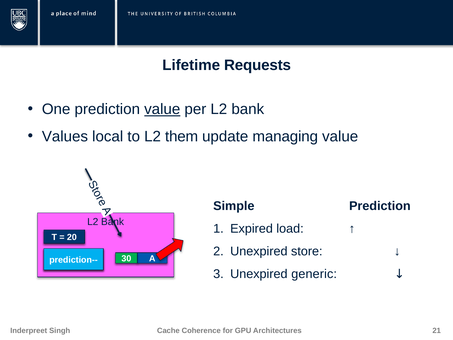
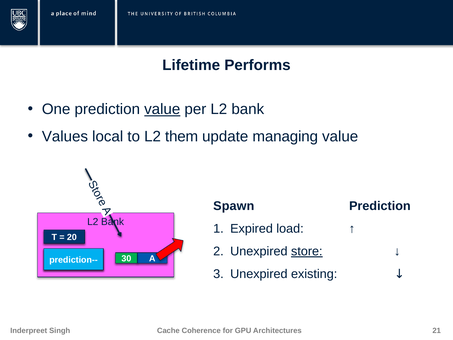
Requests: Requests -> Performs
Simple: Simple -> Spawn
store underline: none -> present
generic: generic -> existing
